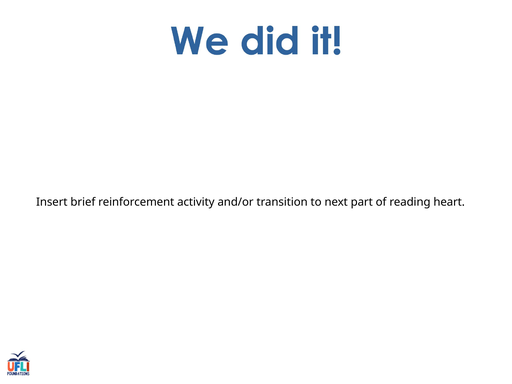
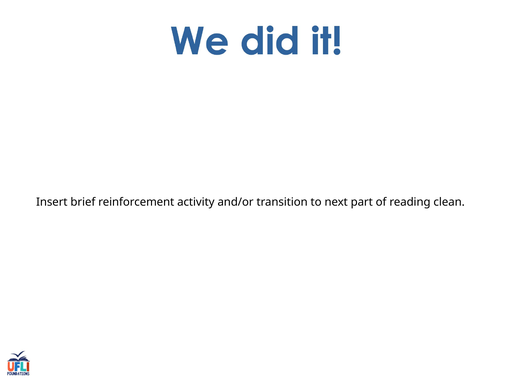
heart: heart -> clean
